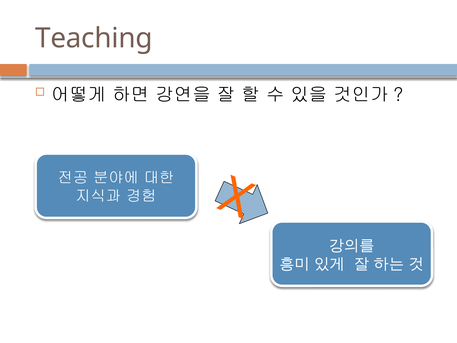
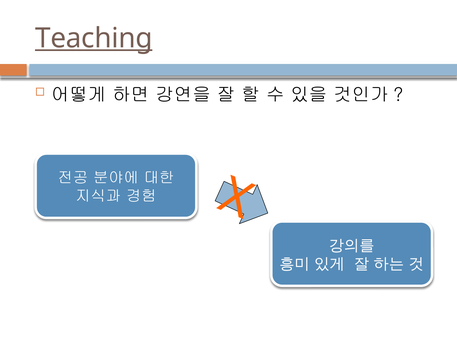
Teaching underline: none -> present
